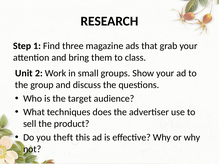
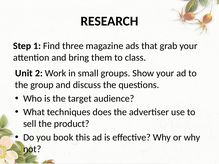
theft: theft -> book
